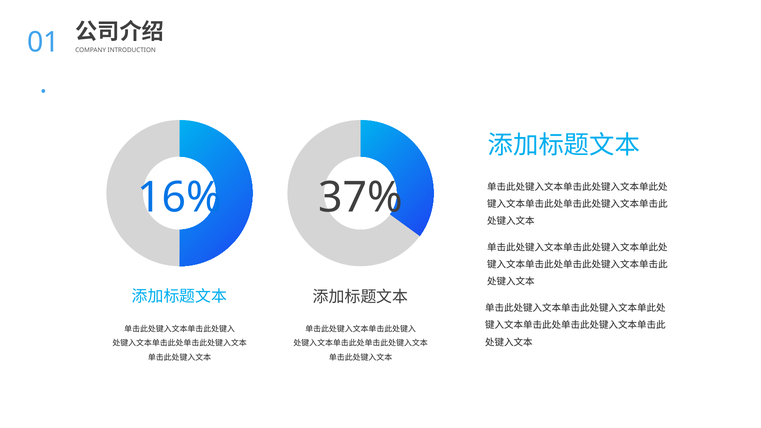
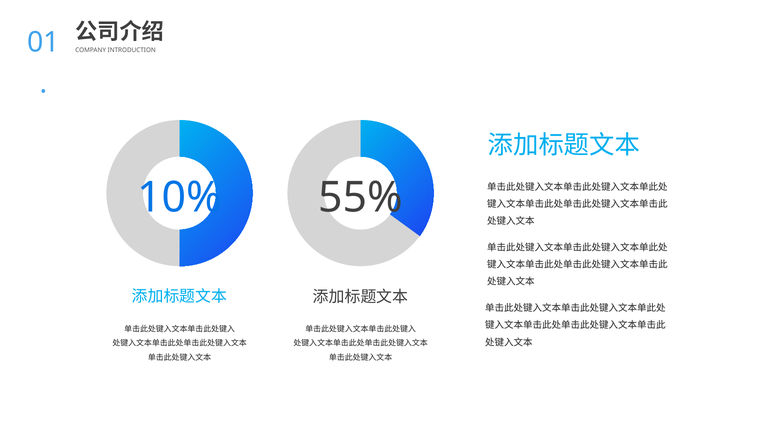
16%: 16% -> 10%
37%: 37% -> 55%
